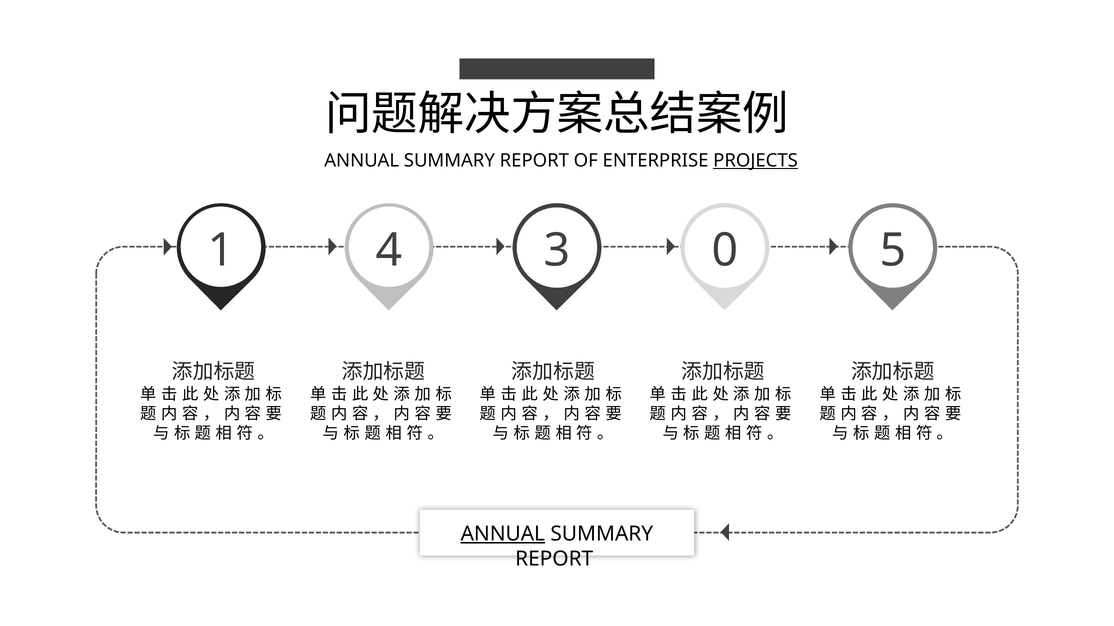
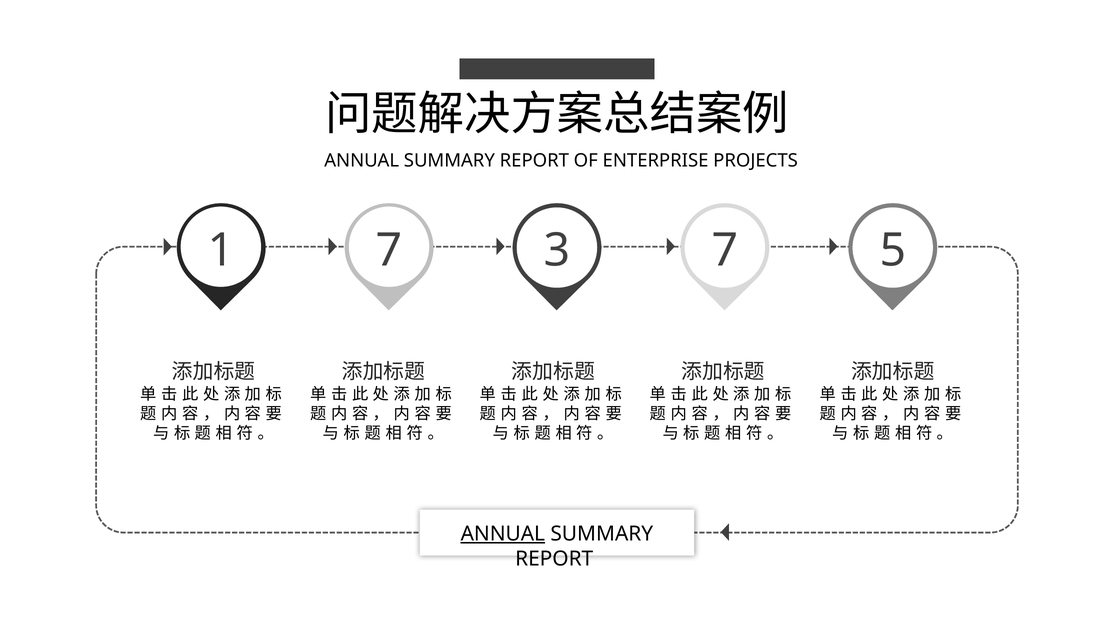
PROJECTS underline: present -> none
1 4: 4 -> 7
3 0: 0 -> 7
